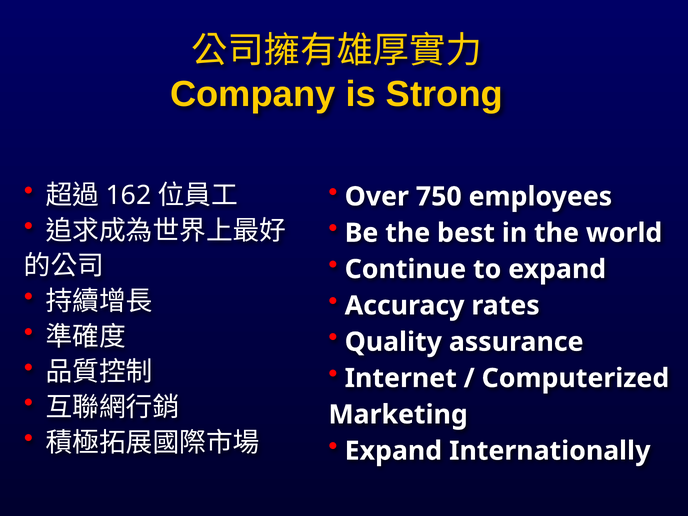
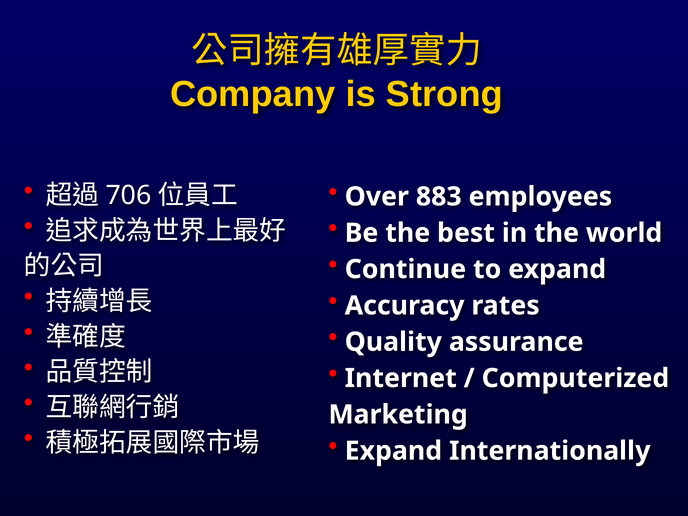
162: 162 -> 706
750: 750 -> 883
